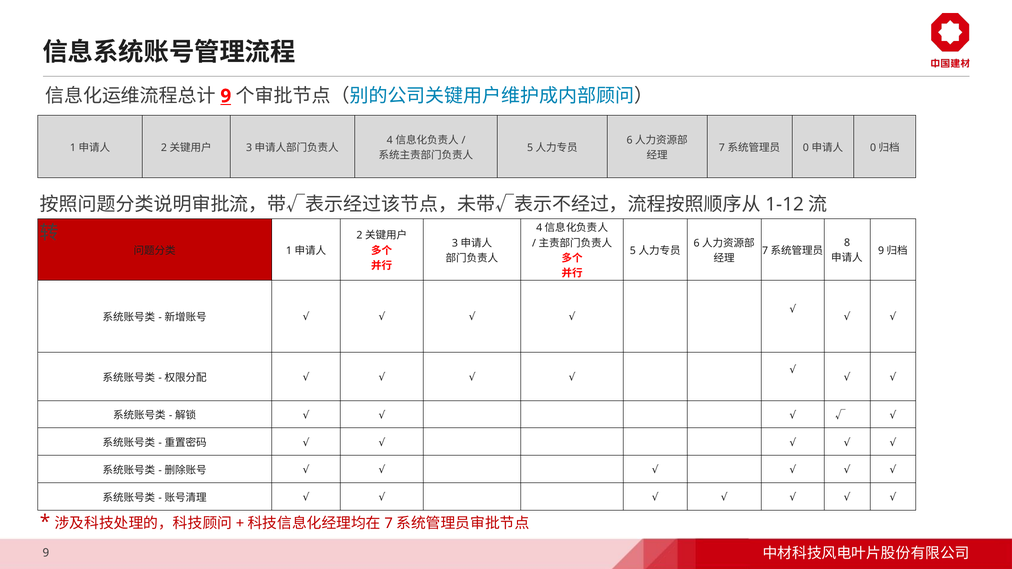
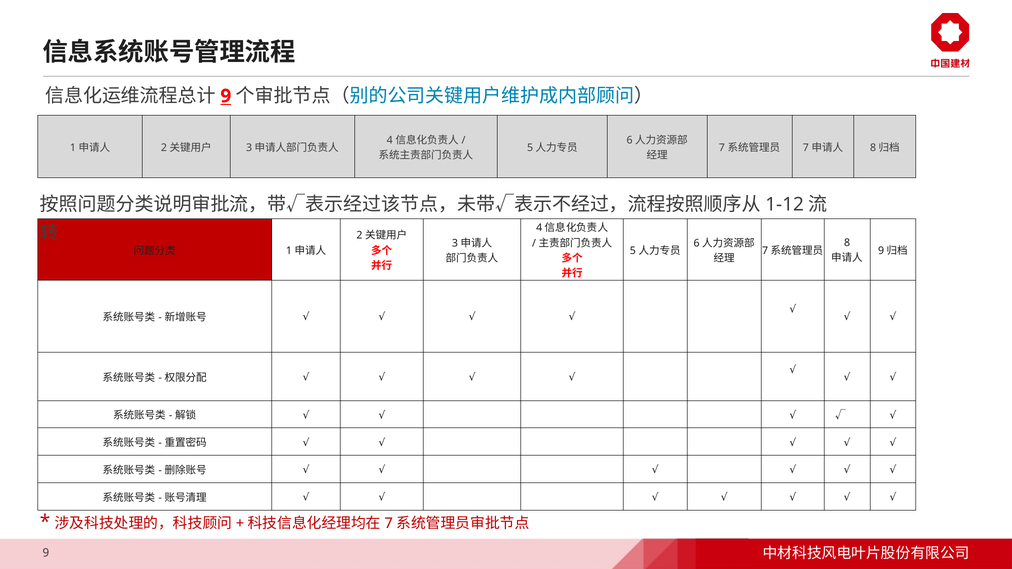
0 at (806, 148): 0 -> 7
0 at (873, 148): 0 -> 8
